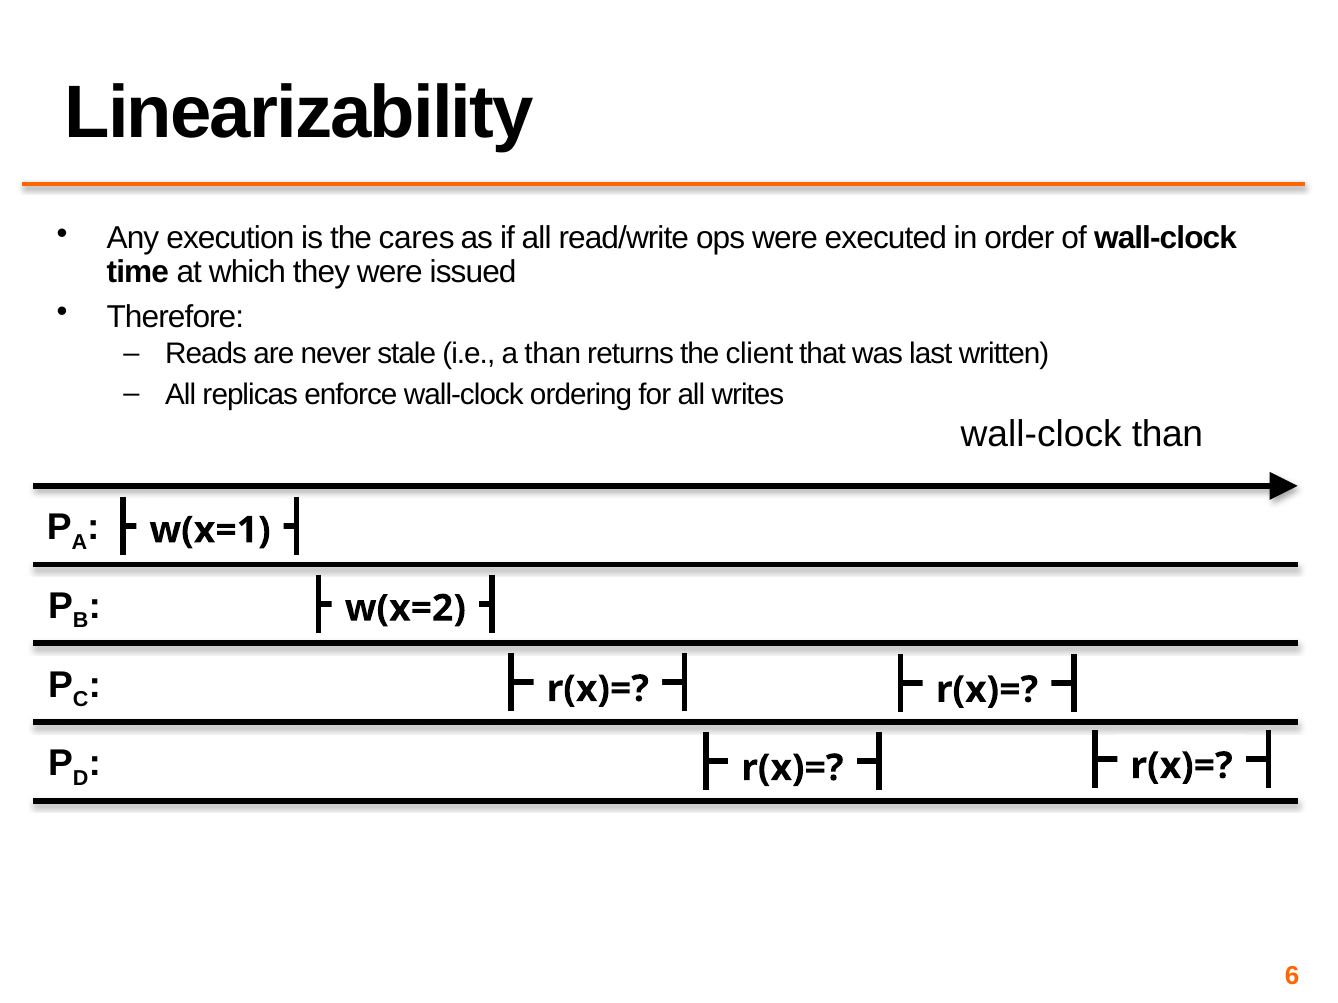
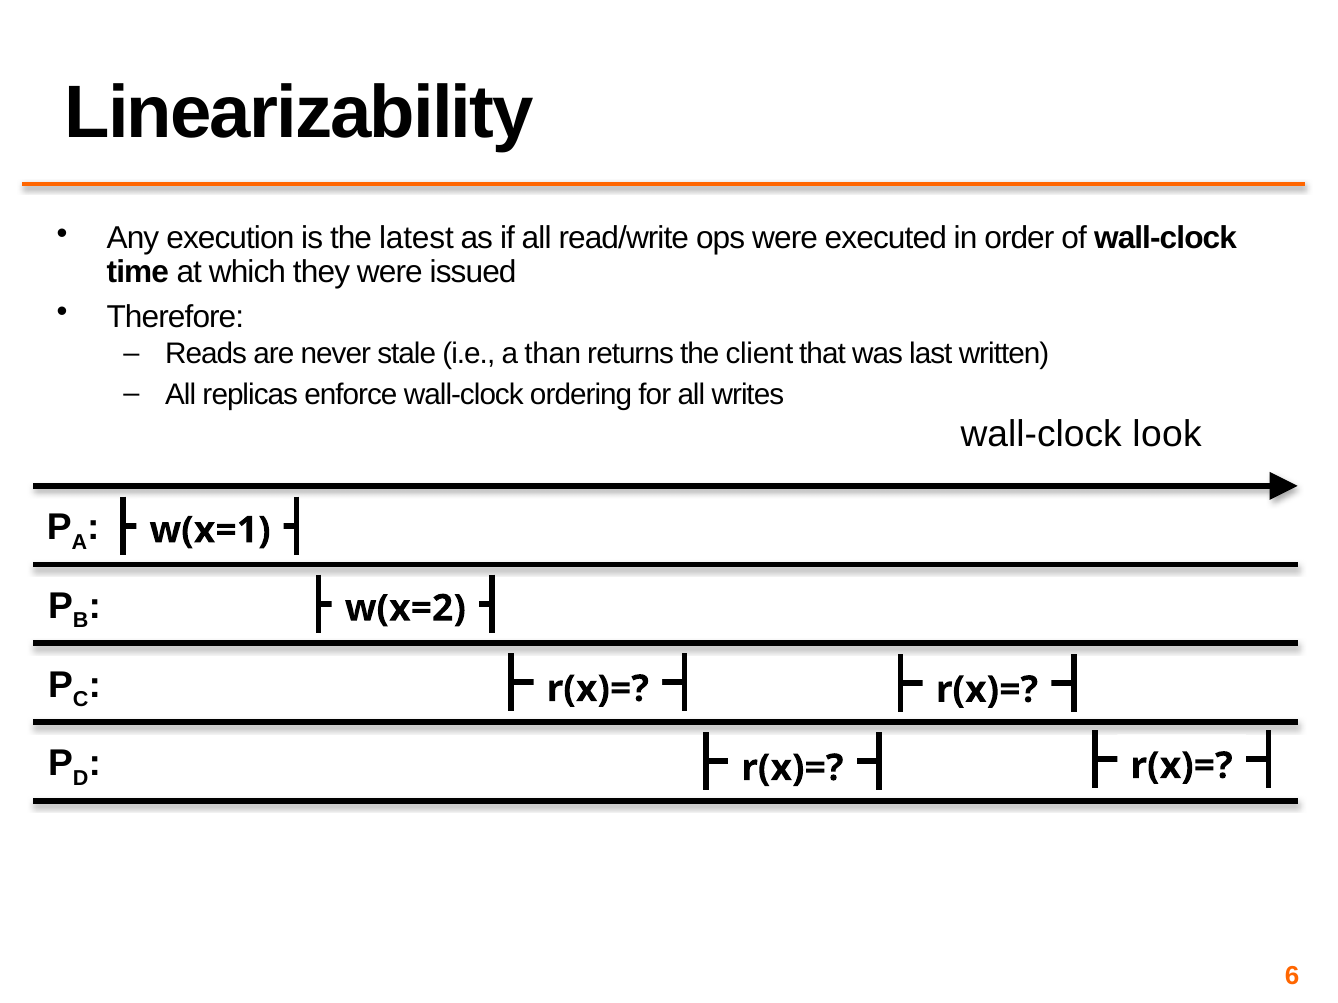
cares: cares -> latest
wall-clock than: than -> look
